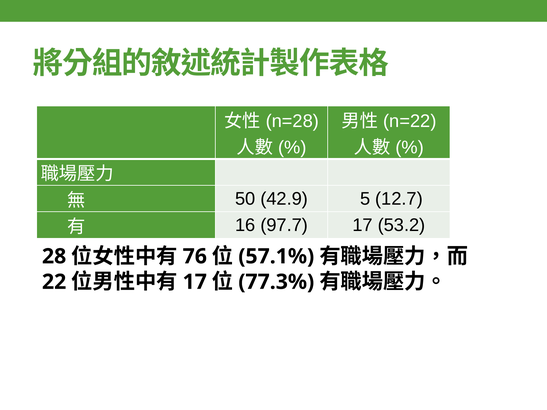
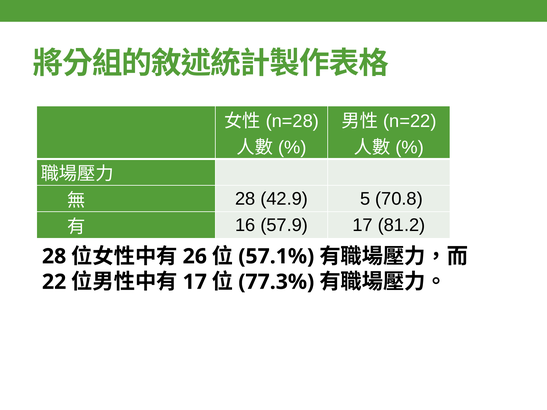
50 at (245, 199): 50 -> 28
12.7: 12.7 -> 70.8
97.7: 97.7 -> 57.9
53.2: 53.2 -> 81.2
76: 76 -> 26
